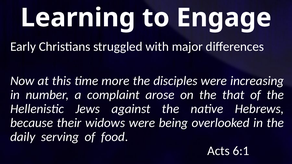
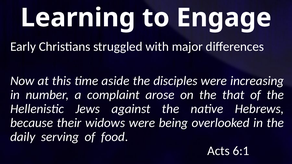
more: more -> aside
